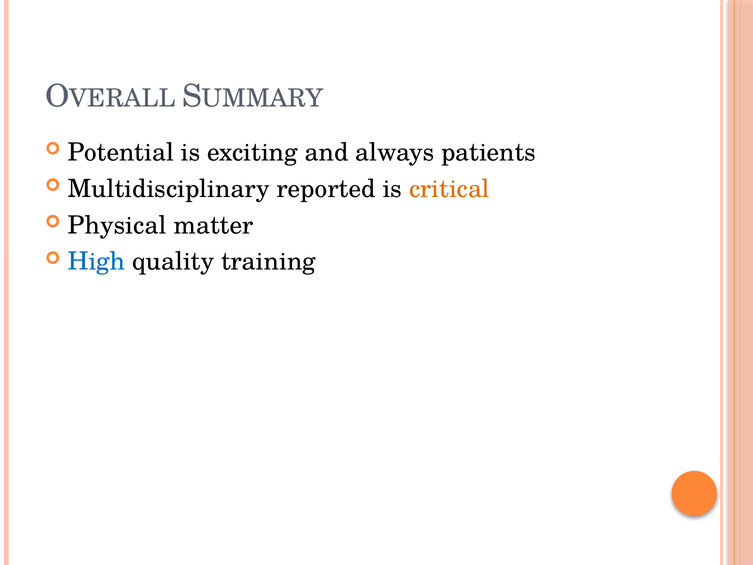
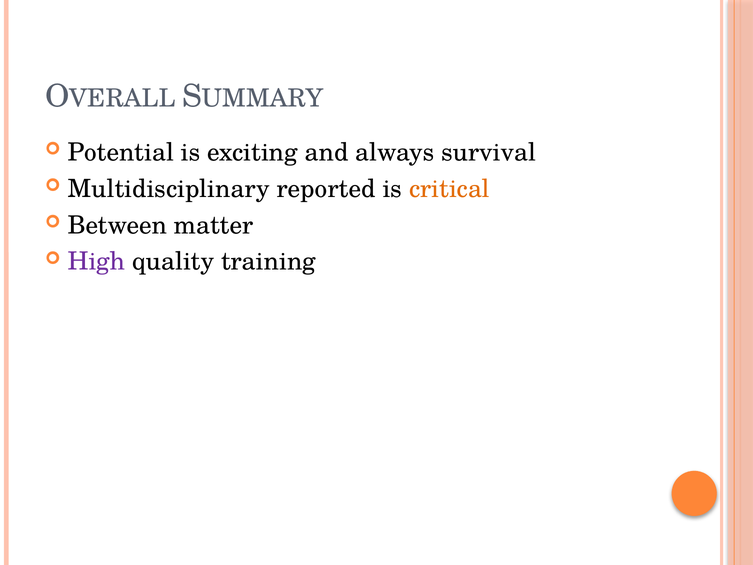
patients: patients -> survival
Physical: Physical -> Between
High colour: blue -> purple
